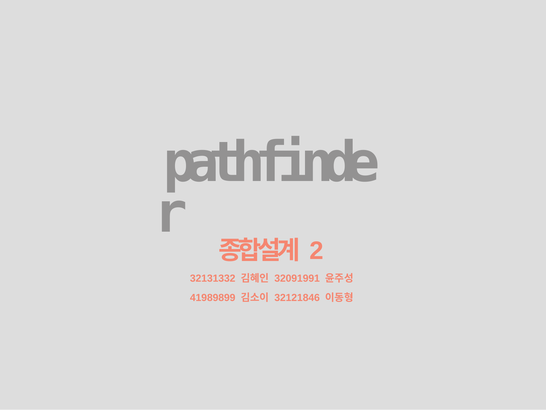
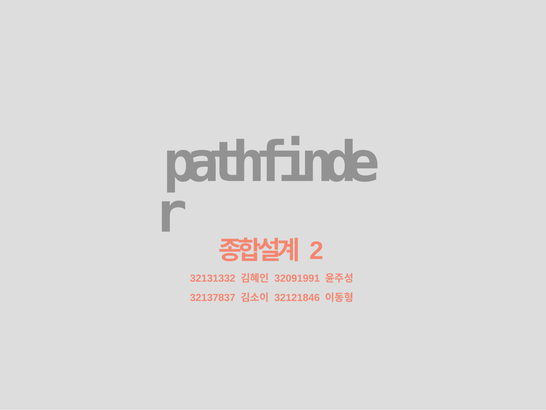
41989899: 41989899 -> 32137837
